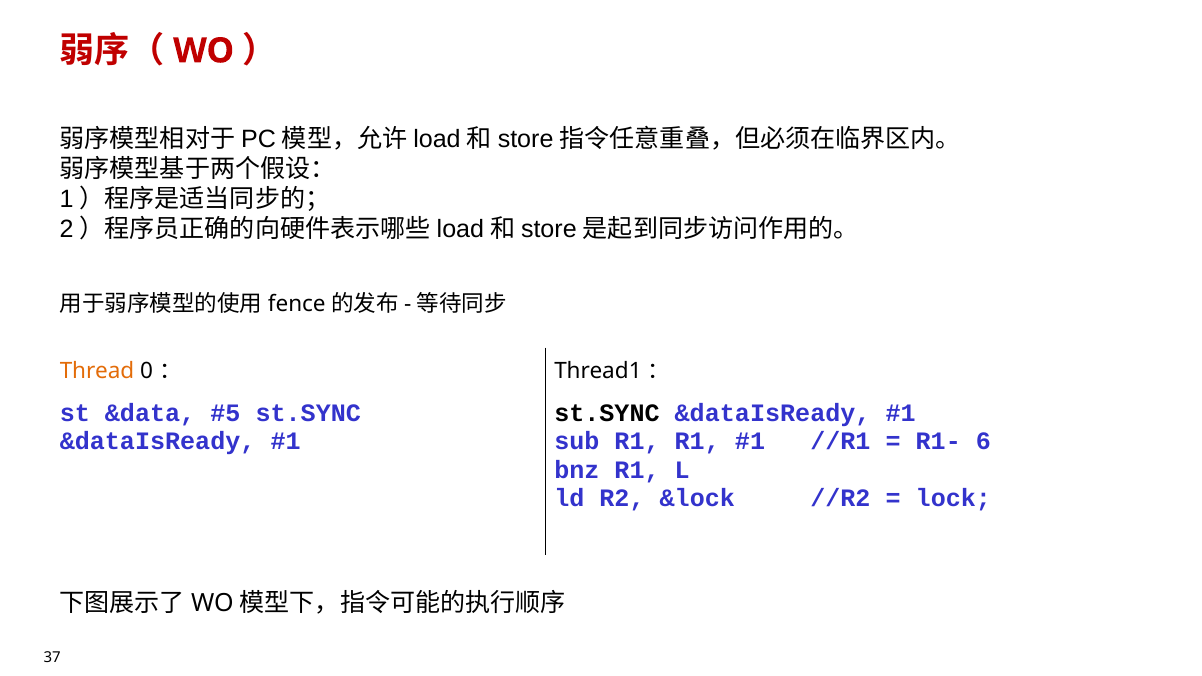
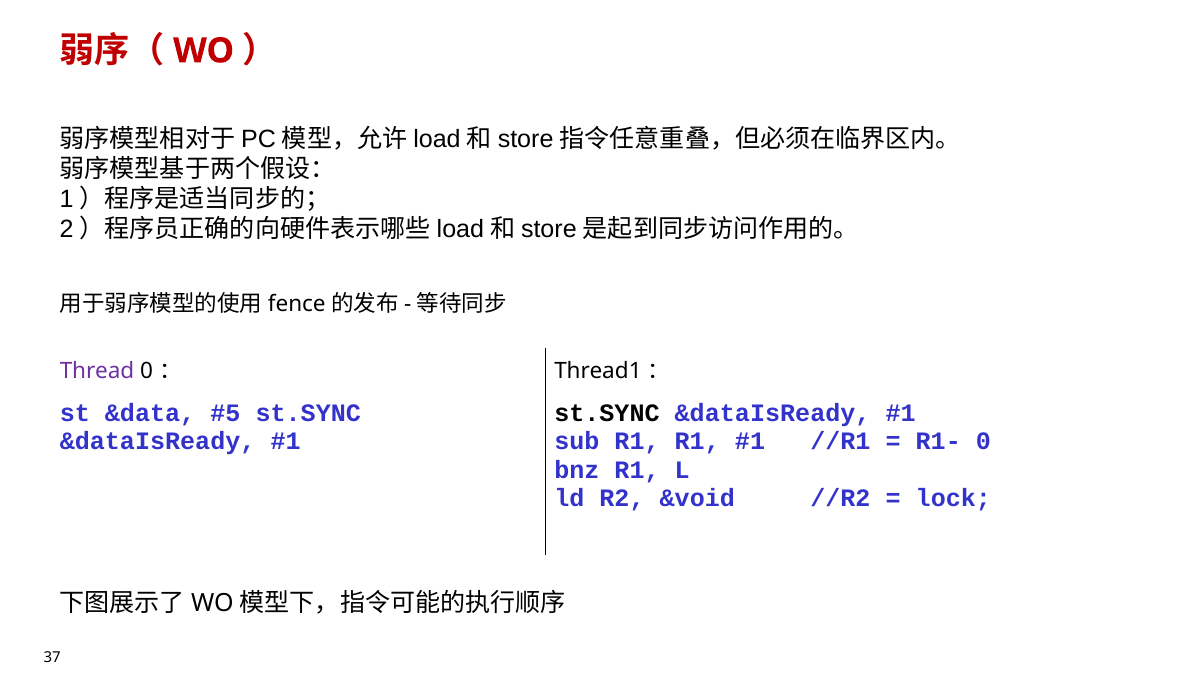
Thread colour: orange -> purple
R1- 6: 6 -> 0
&lock: &lock -> &void
